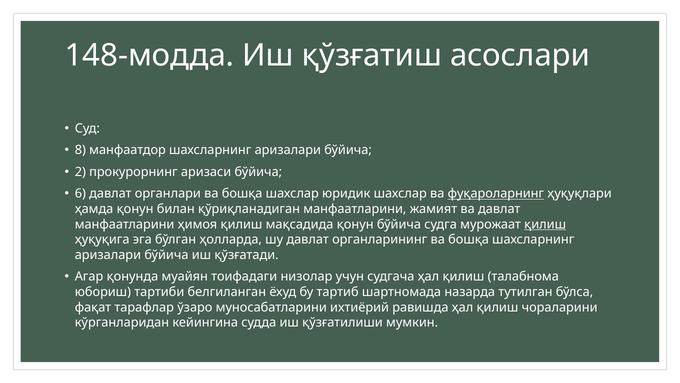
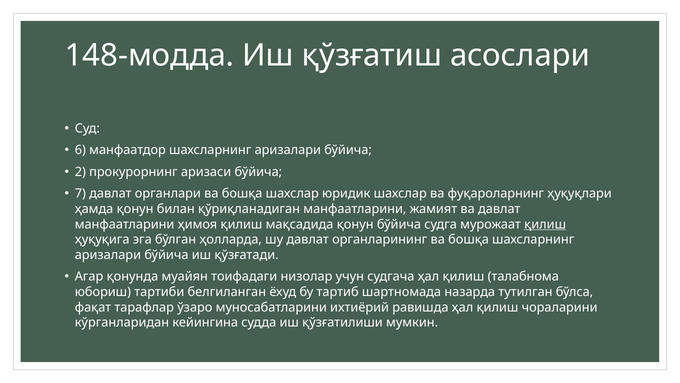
8: 8 -> 6
6: 6 -> 7
фуқароларнинг underline: present -> none
